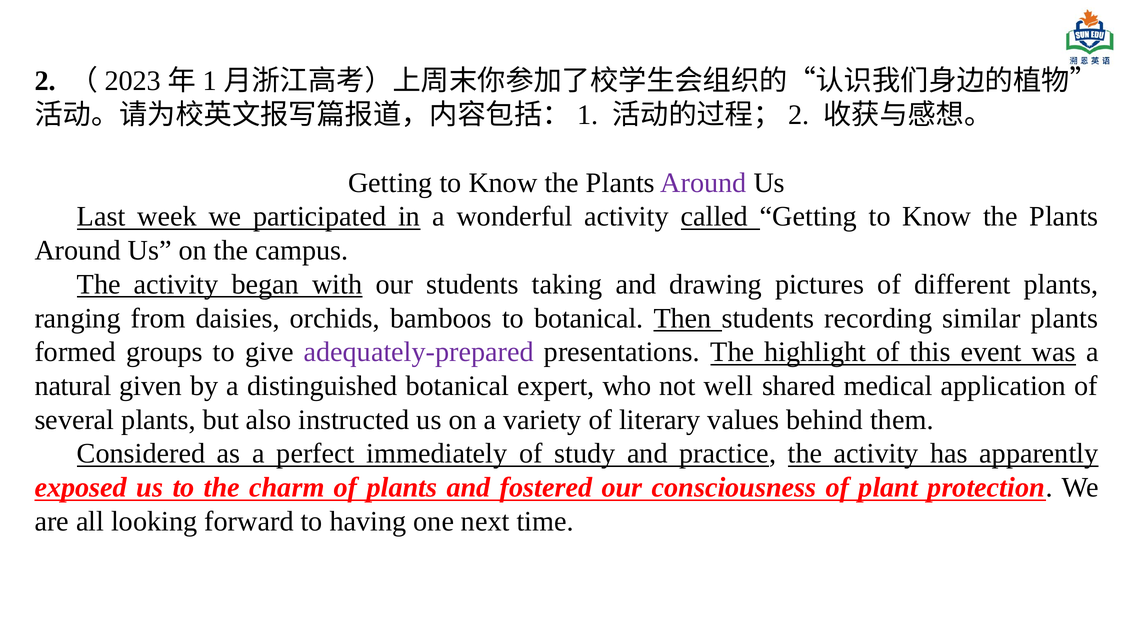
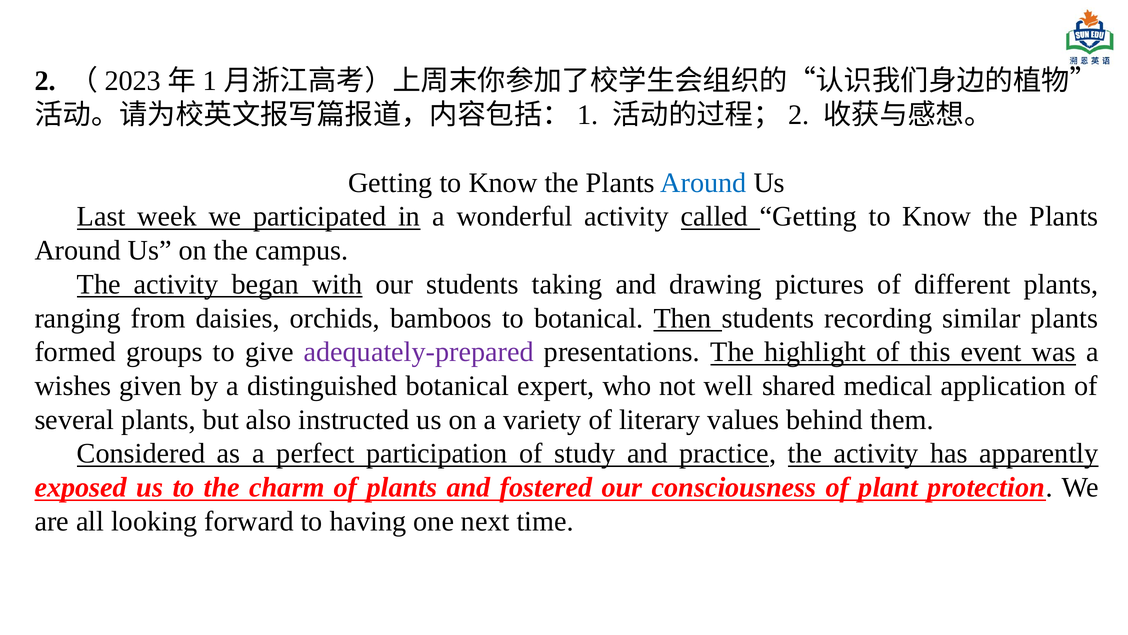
Around at (703, 183) colour: purple -> blue
natural: natural -> wishes
immediately: immediately -> participation
